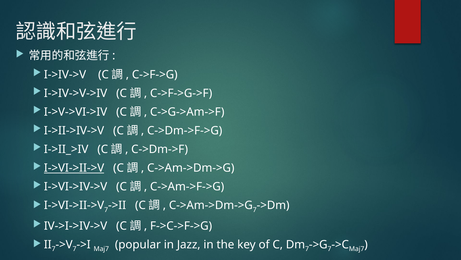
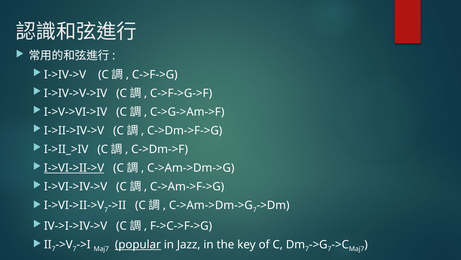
popular underline: none -> present
